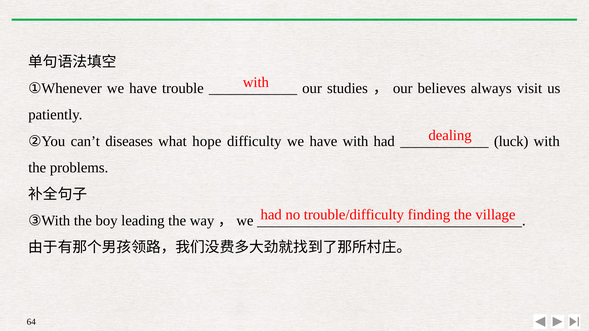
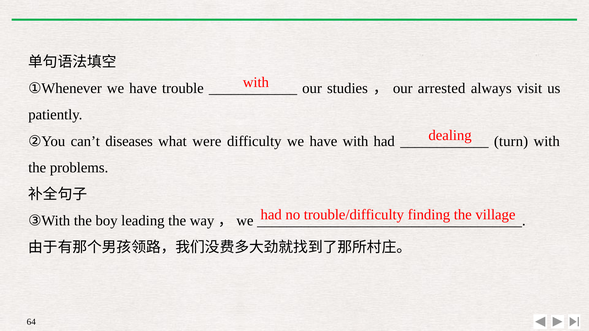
believes: believes -> arrested
hope: hope -> were
luck: luck -> turn
